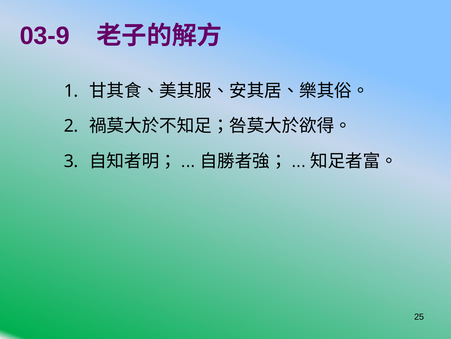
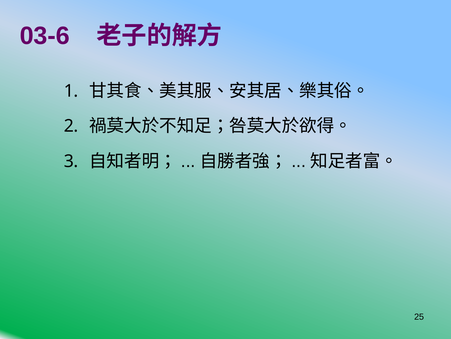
03-9: 03-9 -> 03-6
